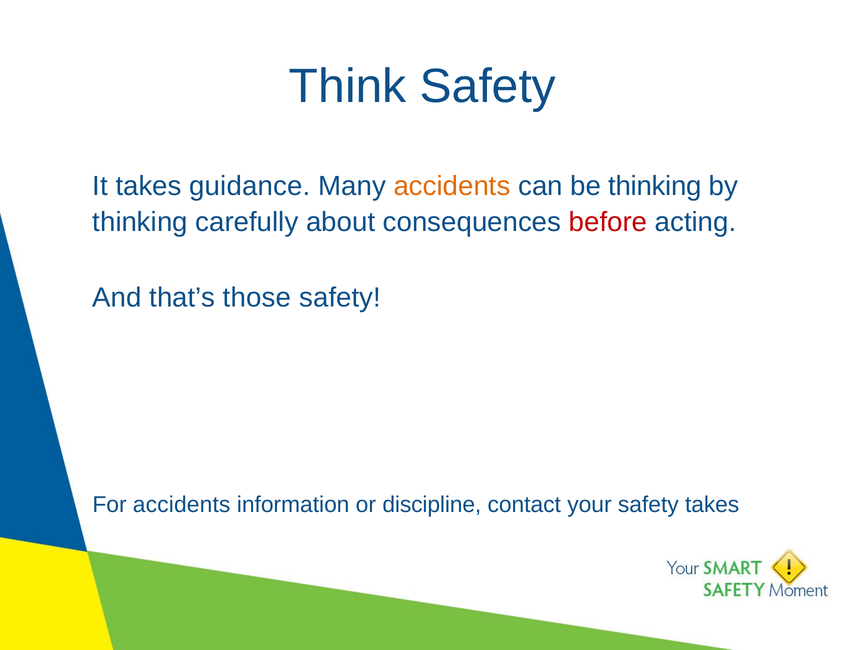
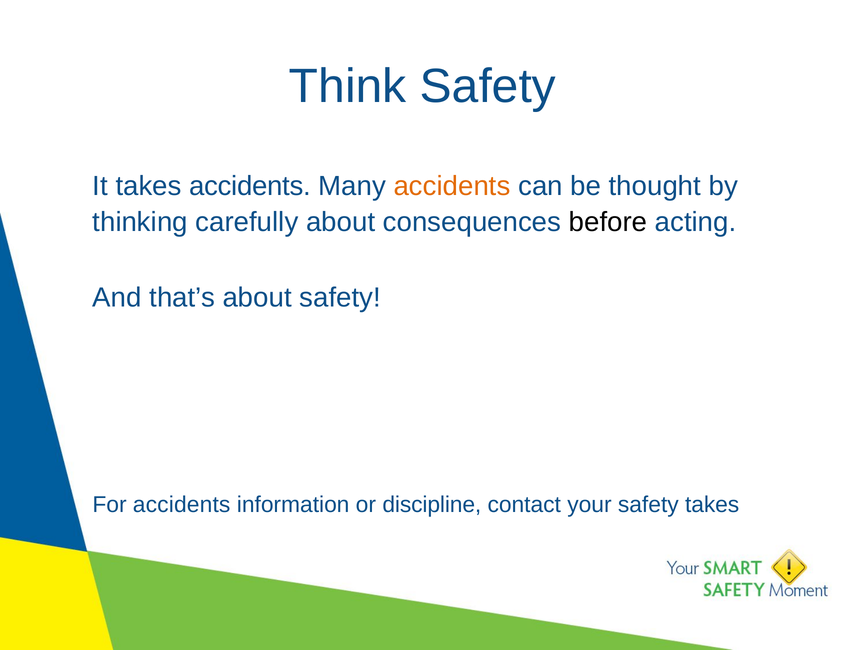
takes guidance: guidance -> accidents
be thinking: thinking -> thought
before colour: red -> black
that’s those: those -> about
